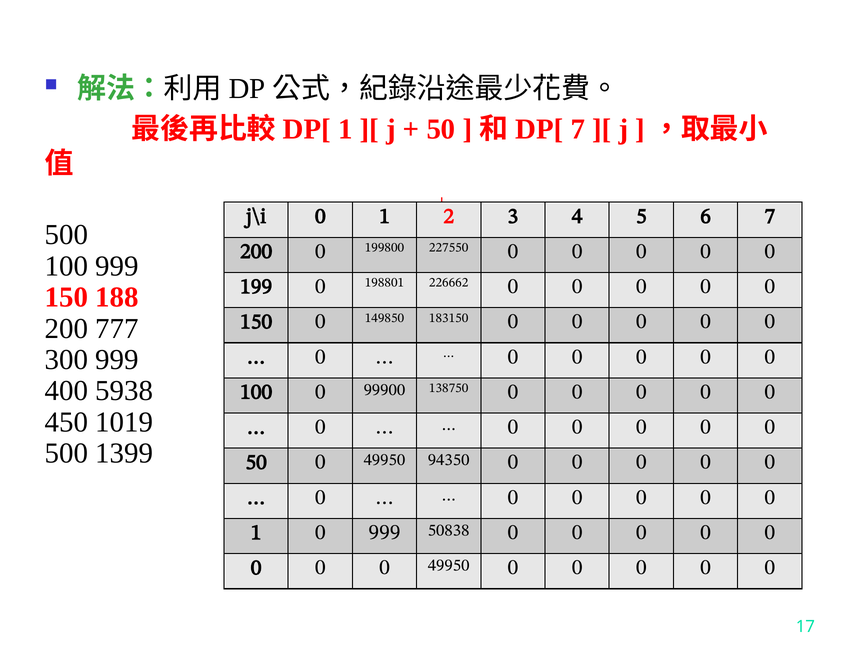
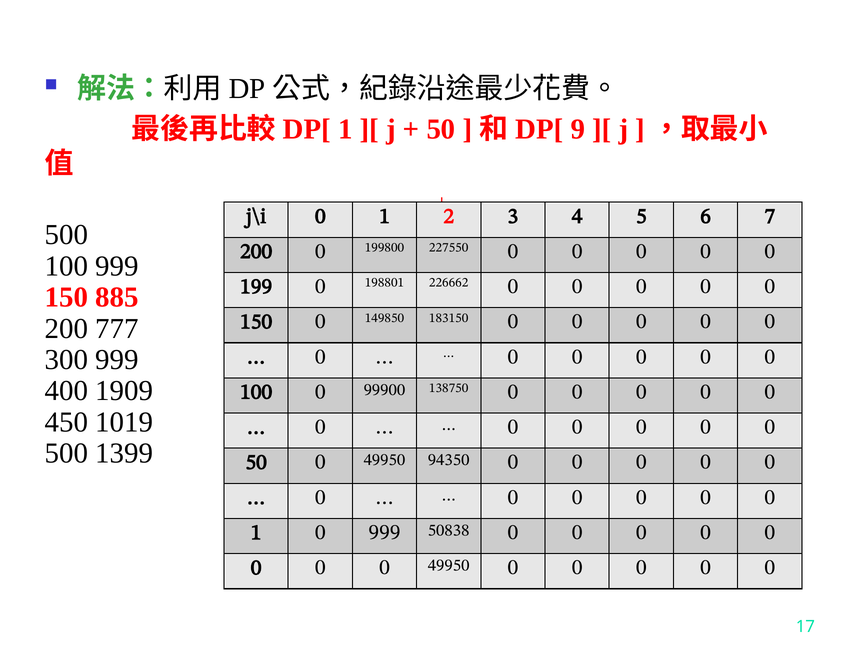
7 at (578, 129): 7 -> 9
188: 188 -> 885
5938: 5938 -> 1909
